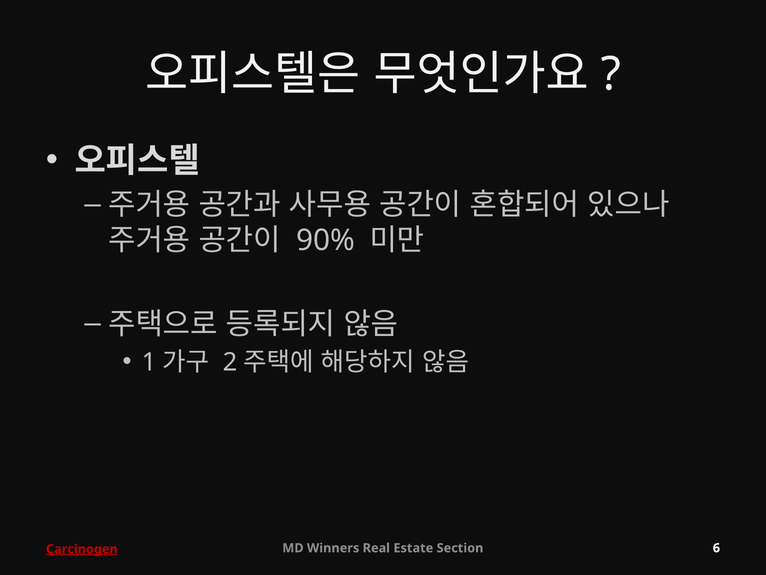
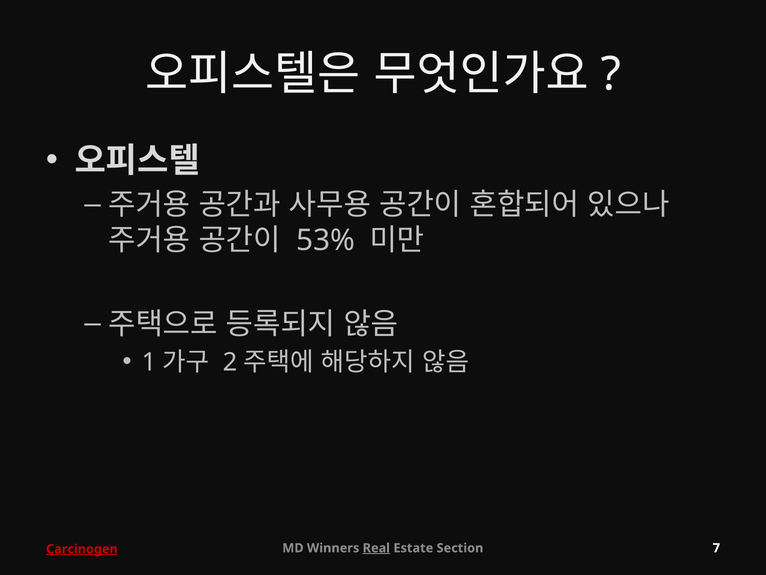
90%: 90% -> 53%
Real underline: none -> present
6: 6 -> 7
